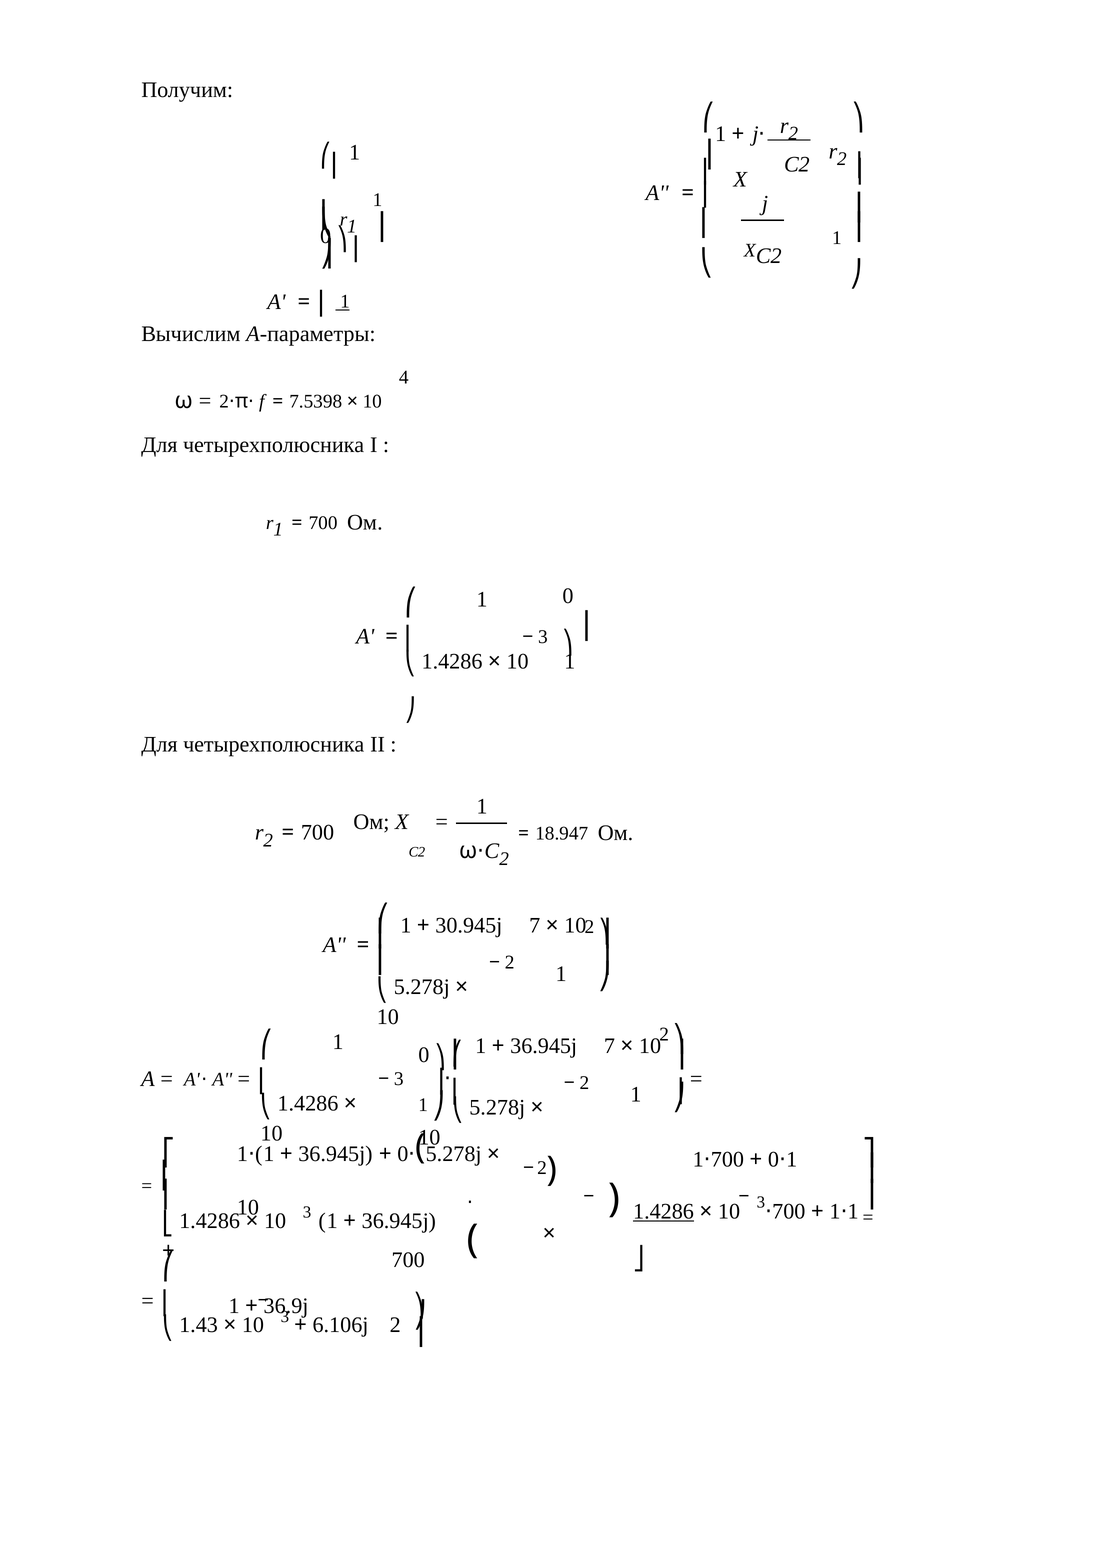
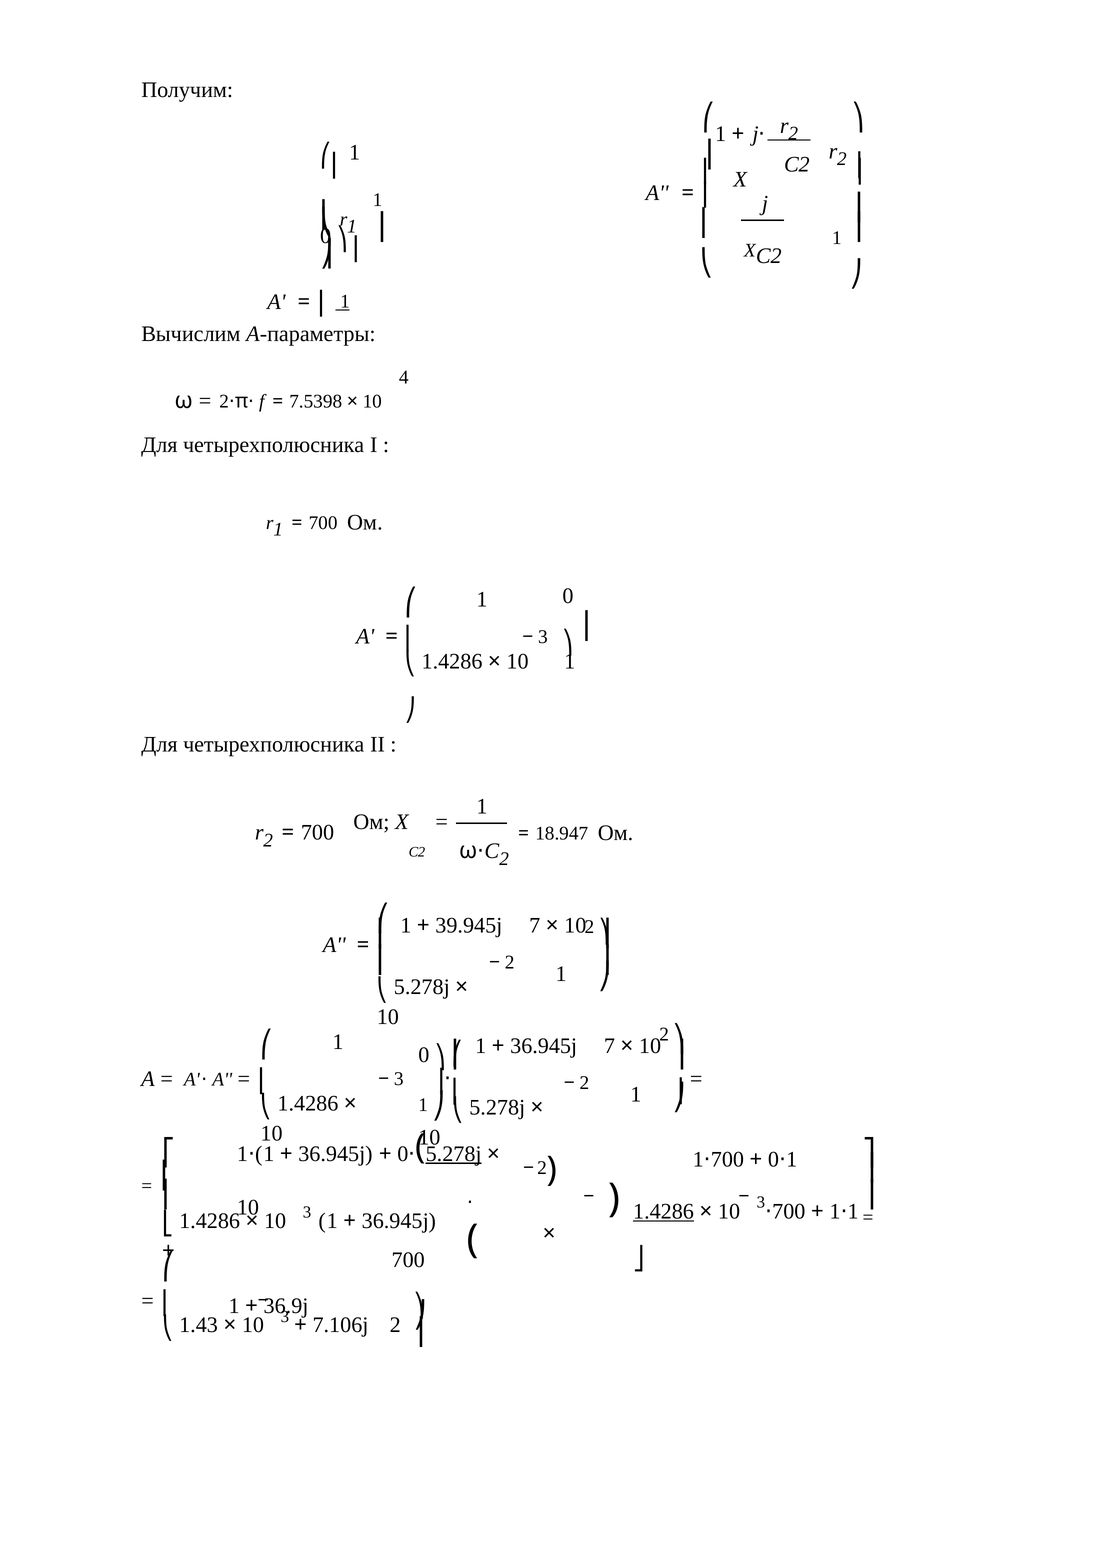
30.945j: 30.945j -> 39.945j
5.278j at (454, 1153) underline: none -> present
6.106j: 6.106j -> 7.106j
